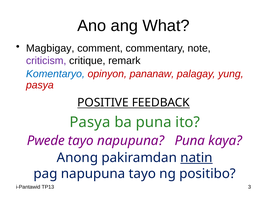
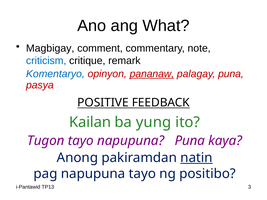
criticism colour: purple -> blue
pananaw underline: none -> present
palagay yung: yung -> puna
Pasya at (90, 122): Pasya -> Kailan
ba puna: puna -> yung
Pwede: Pwede -> Tugon
